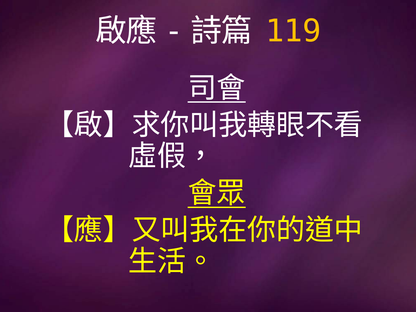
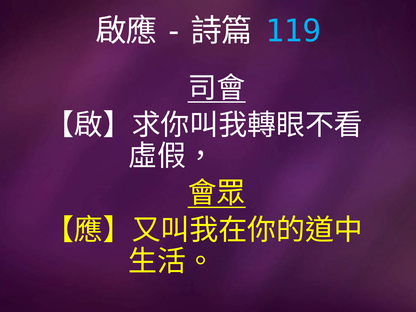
119 colour: yellow -> light blue
